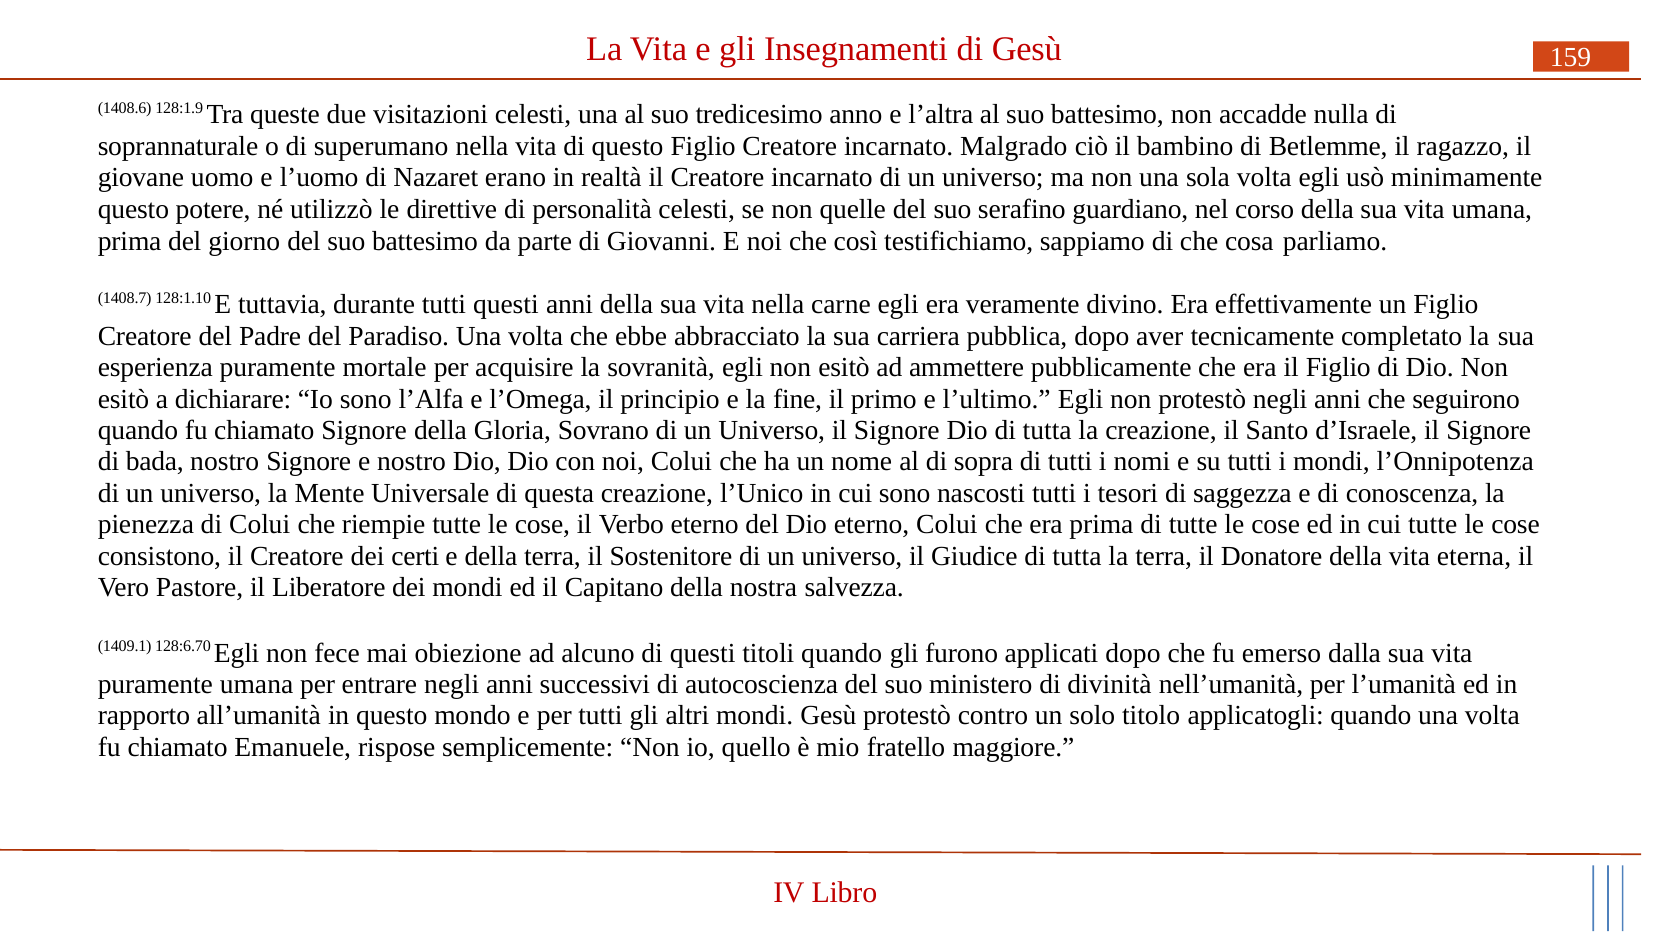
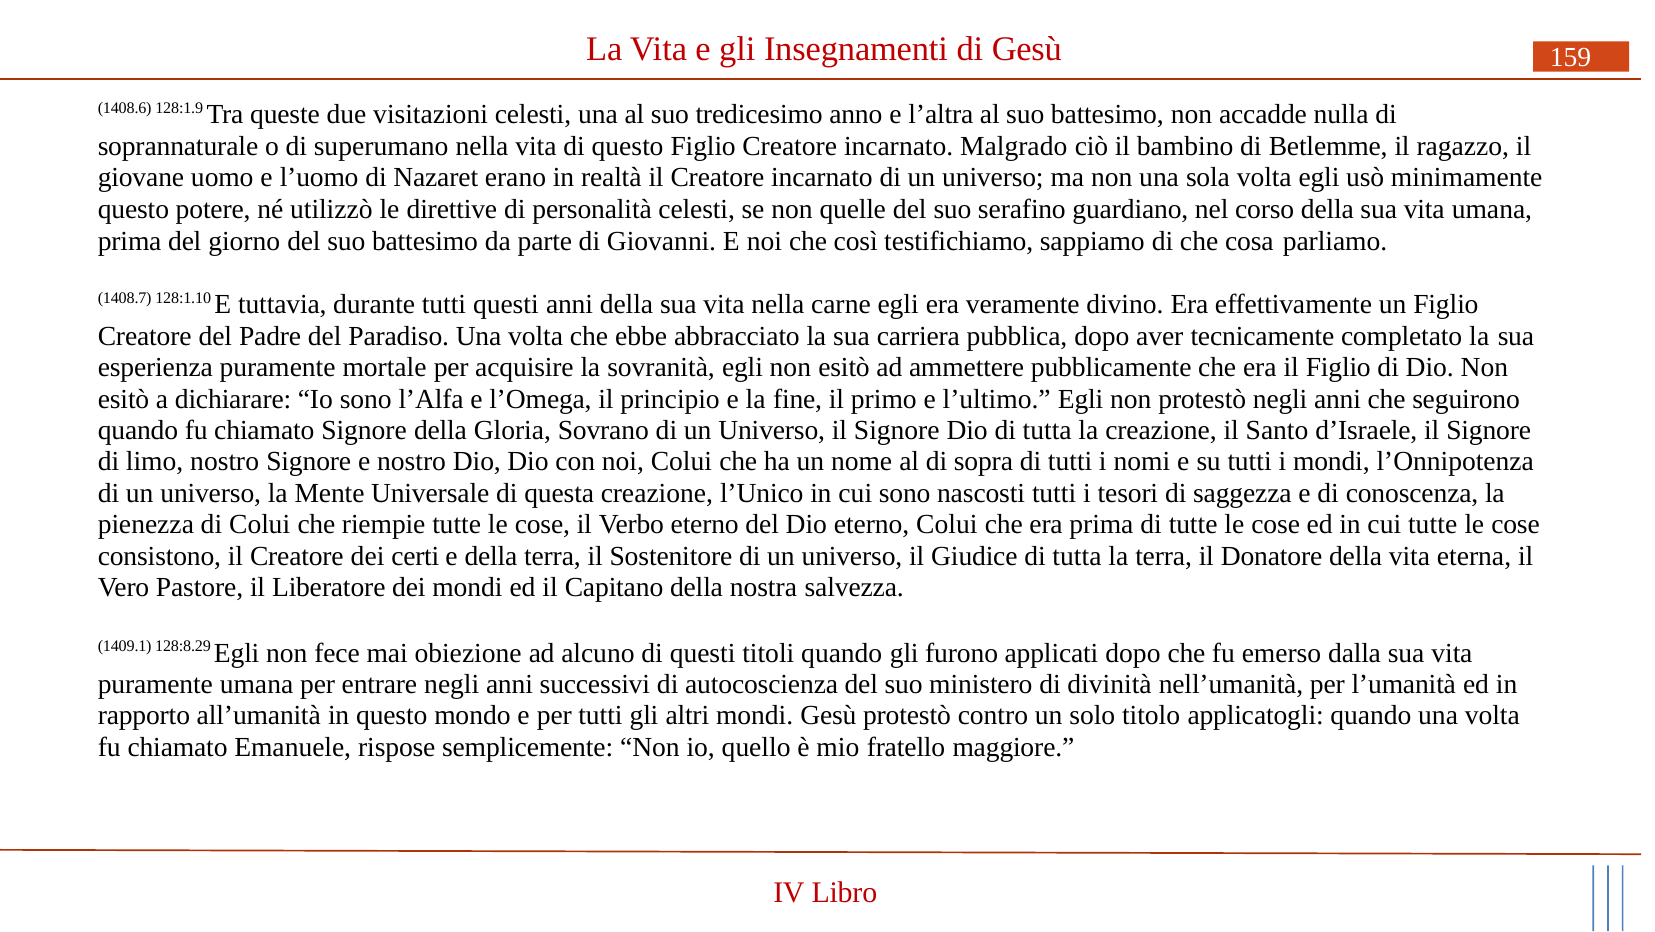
bada: bada -> limo
128:6.70: 128:6.70 -> 128:8.29
